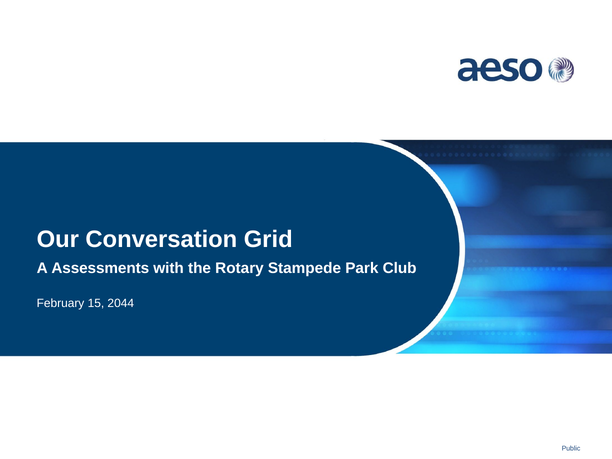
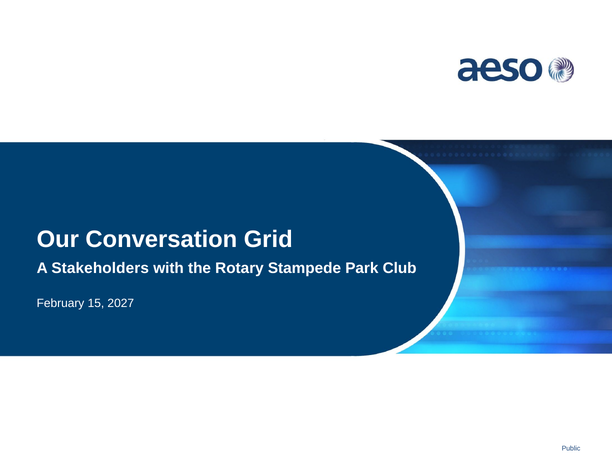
Assessments: Assessments -> Stakeholders
2044: 2044 -> 2027
